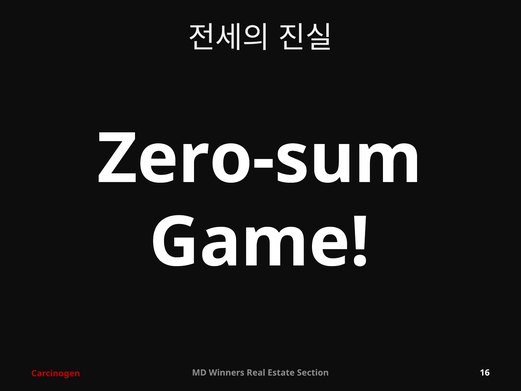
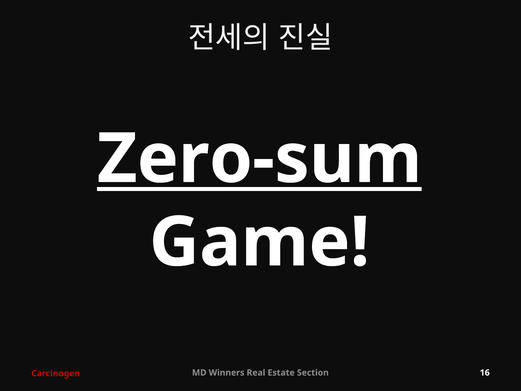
Zero-sum underline: none -> present
